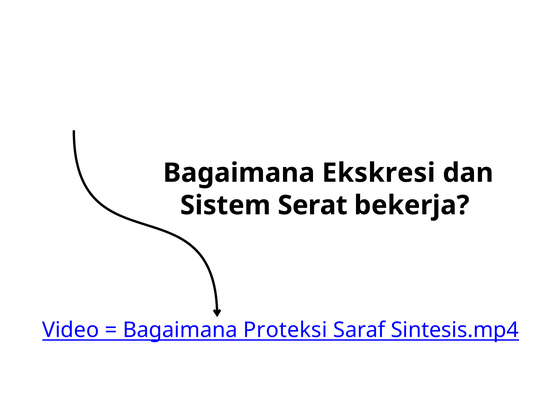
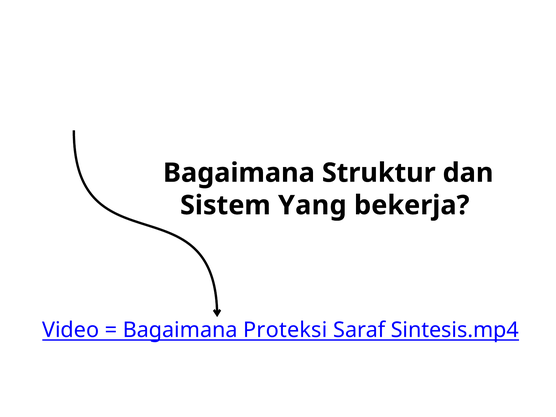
Ekskresi: Ekskresi -> Struktur
Serat: Serat -> Yang
